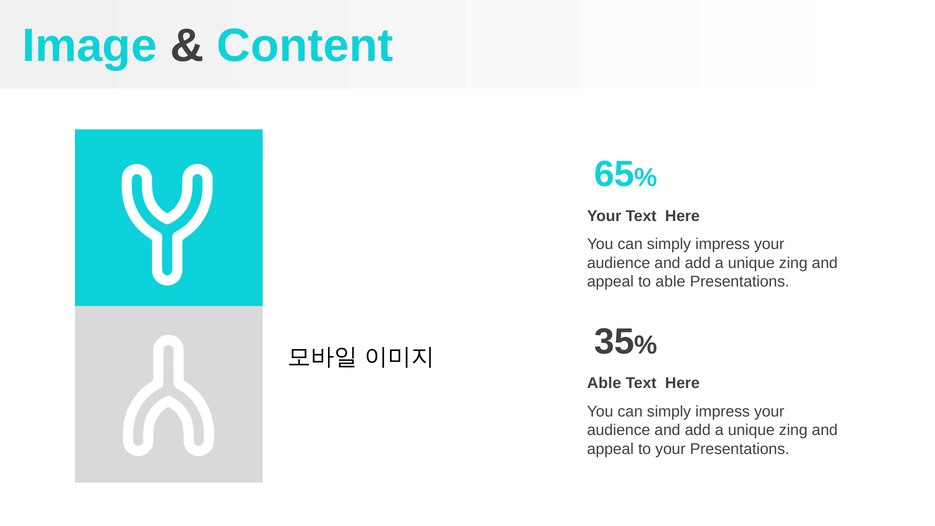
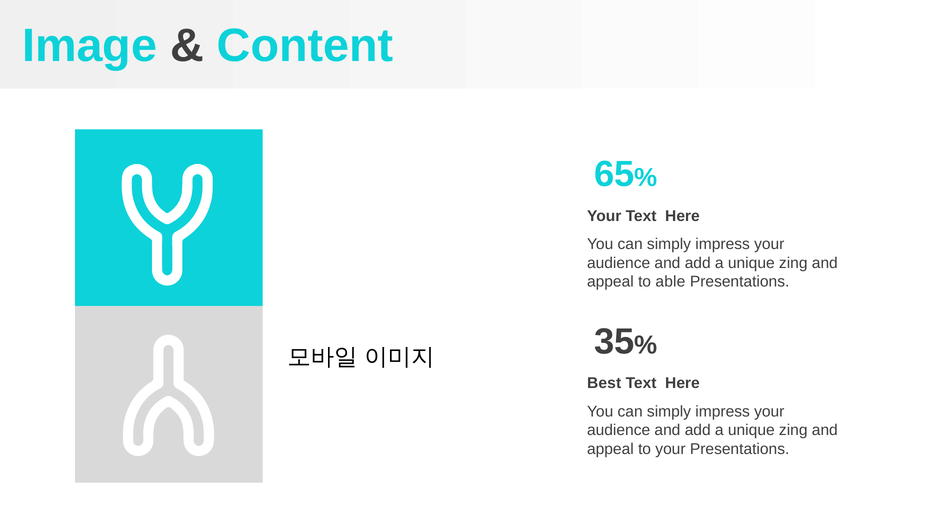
Able at (604, 383): Able -> Best
